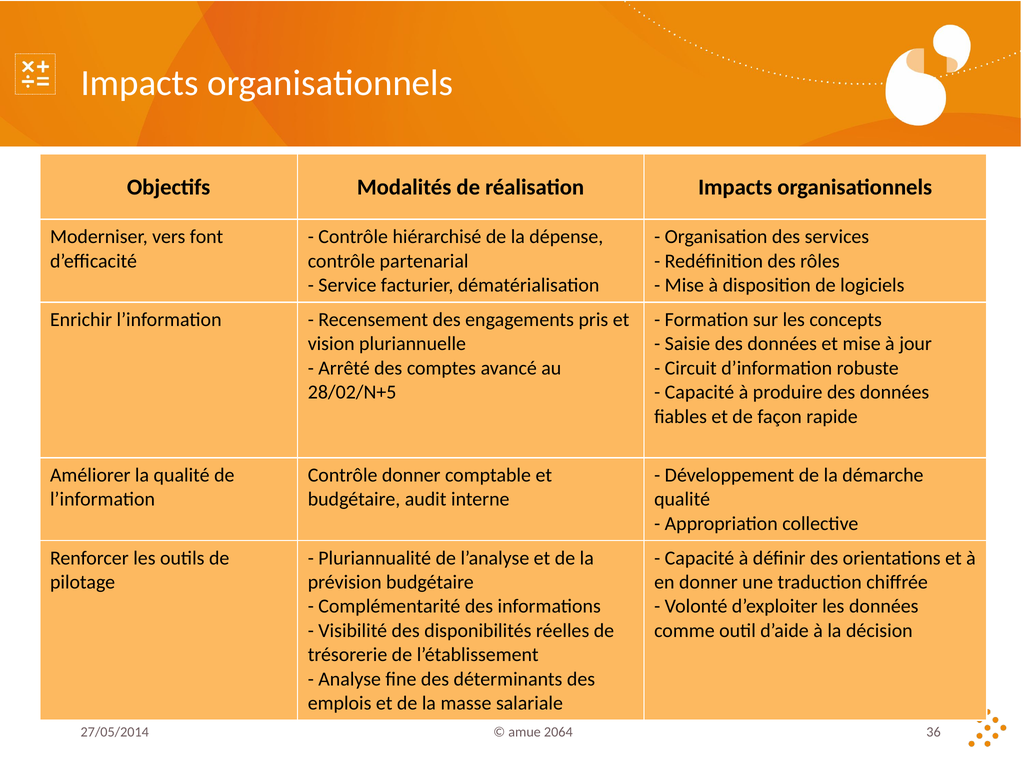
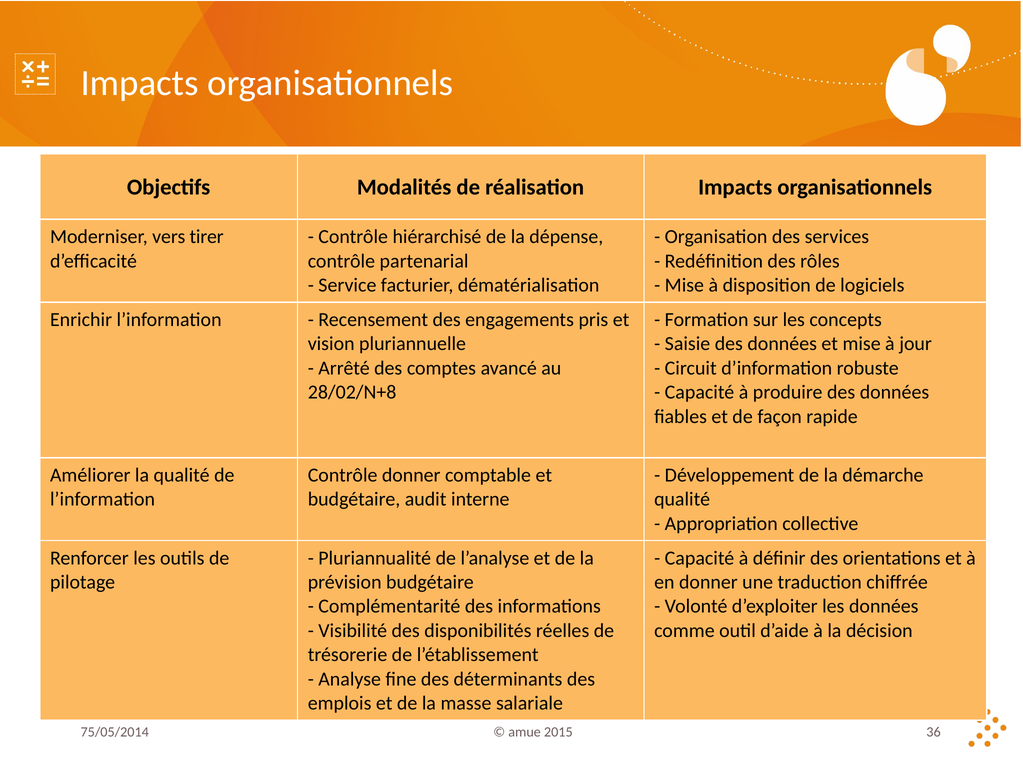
font: font -> tirer
28/02/N+5: 28/02/N+5 -> 28/02/N+8
27/05/2014: 27/05/2014 -> 75/05/2014
2064: 2064 -> 2015
